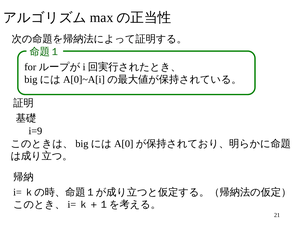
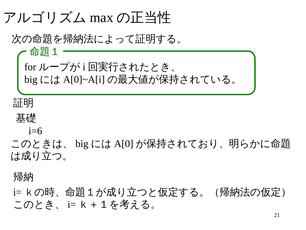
i=9: i=9 -> i=6
